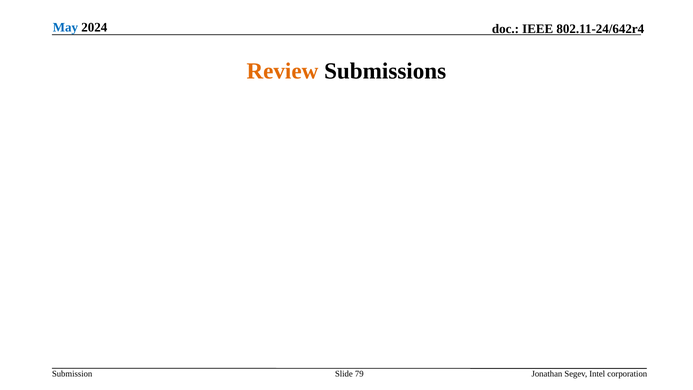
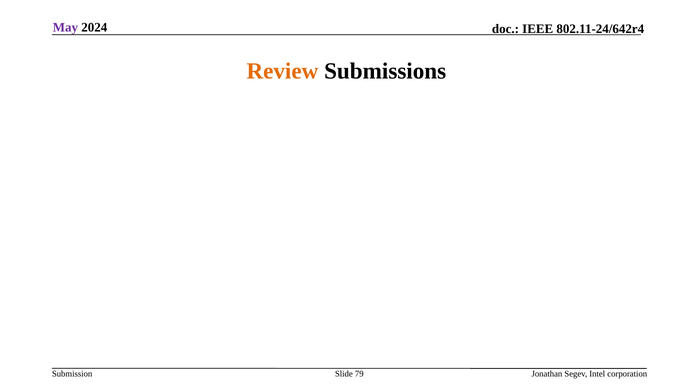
May colour: blue -> purple
